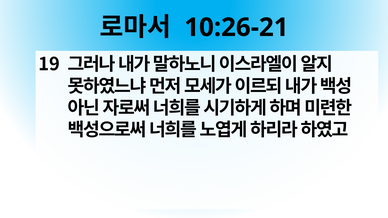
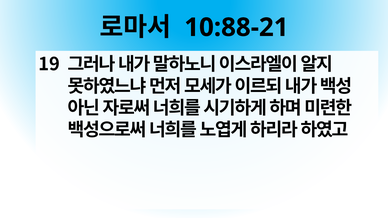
10:26-21: 10:26-21 -> 10:88-21
